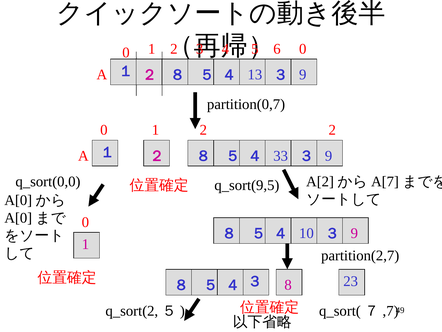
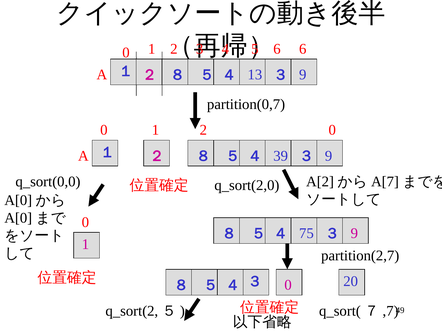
0 at (303, 49): 0 -> 6
2 2: 2 -> 0
33: 33 -> 39
q_sort(9,5: q_sort(9,5 -> q_sort(2,0
10: 10 -> 75
8 at (288, 285): 8 -> 0
23: 23 -> 20
